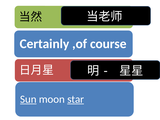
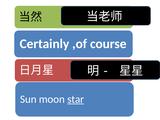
Sun underline: present -> none
